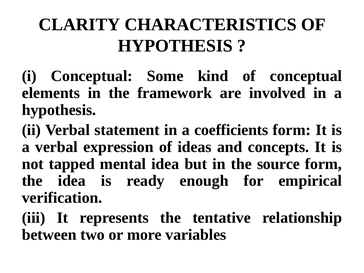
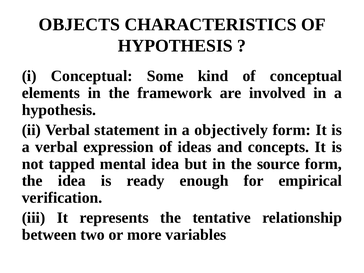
CLARITY: CLARITY -> OBJECTS
coefficients: coefficients -> objectively
